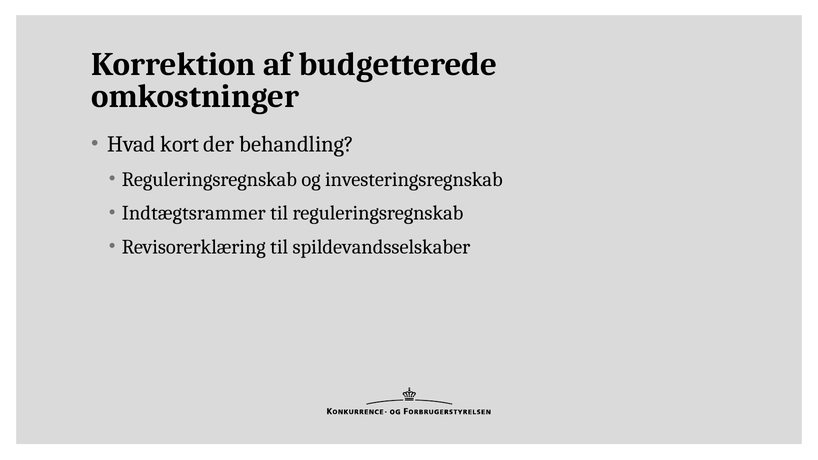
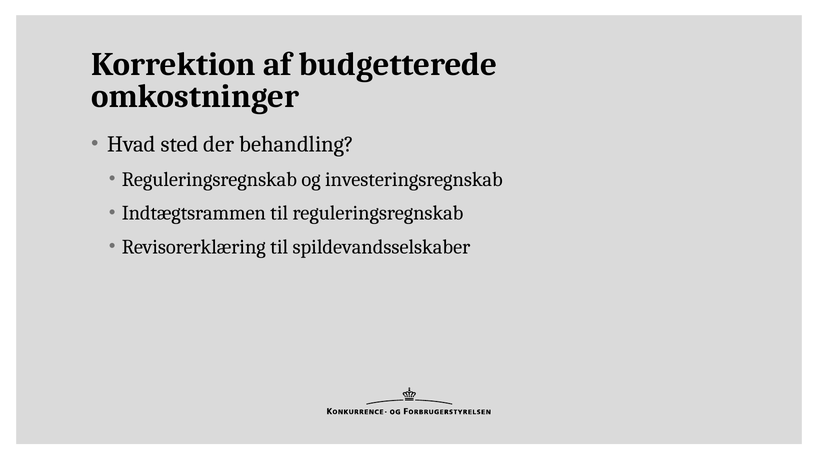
kort: kort -> sted
Indtægtsrammer: Indtægtsrammer -> Indtægtsrammen
